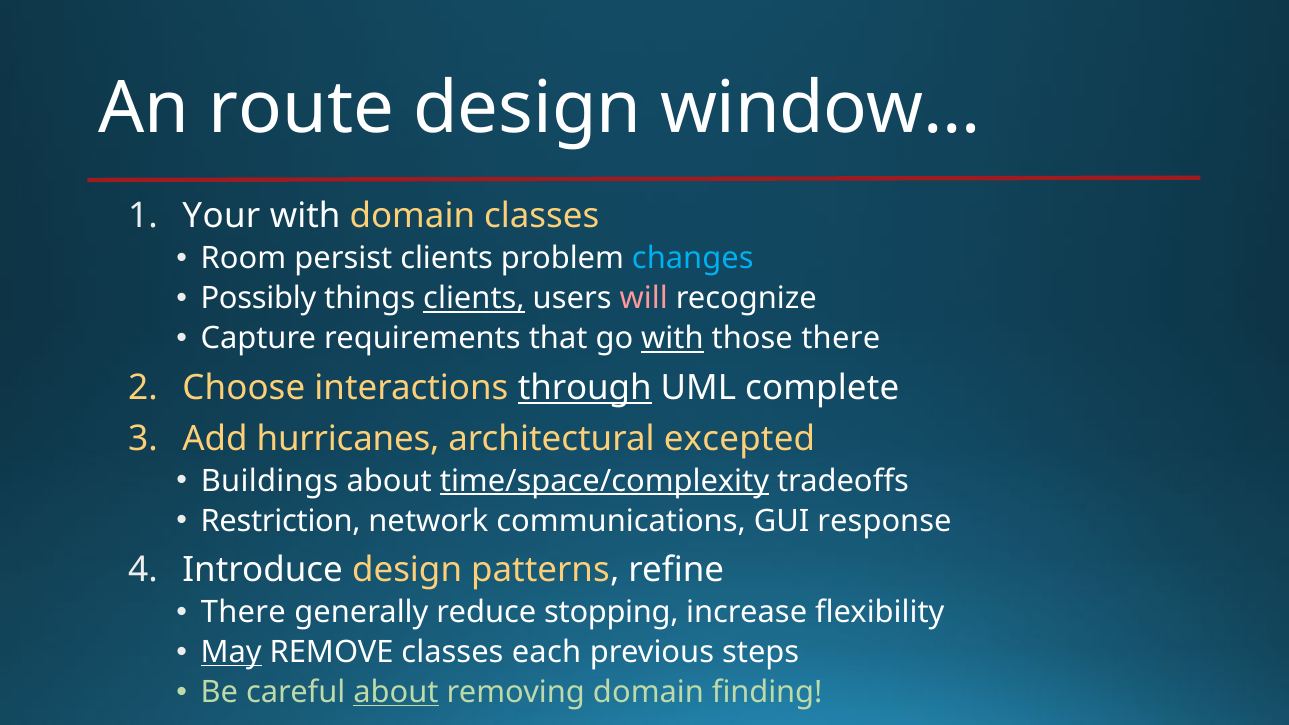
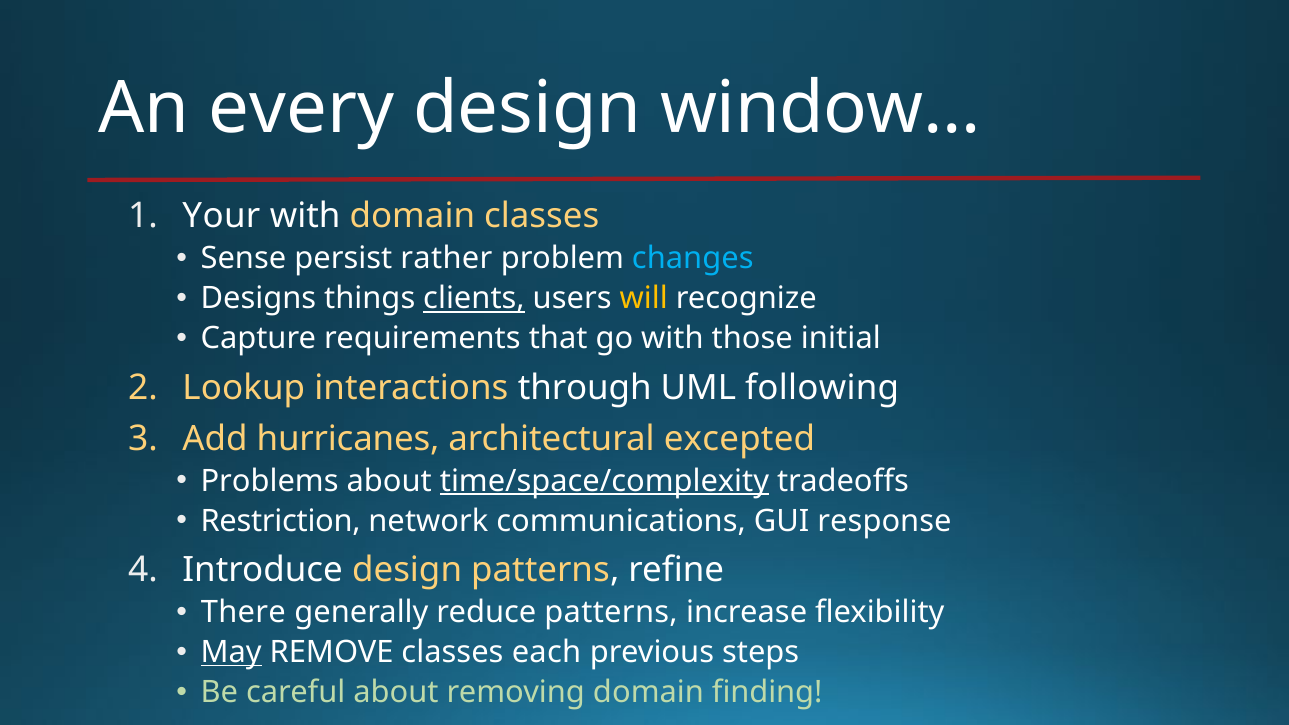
route: route -> every
Room: Room -> Sense
persist clients: clients -> rather
Possibly: Possibly -> Designs
will colour: pink -> yellow
with at (672, 339) underline: present -> none
those there: there -> initial
Choose: Choose -> Lookup
through underline: present -> none
complete: complete -> following
Buildings: Buildings -> Problems
reduce stopping: stopping -> patterns
about at (396, 692) underline: present -> none
